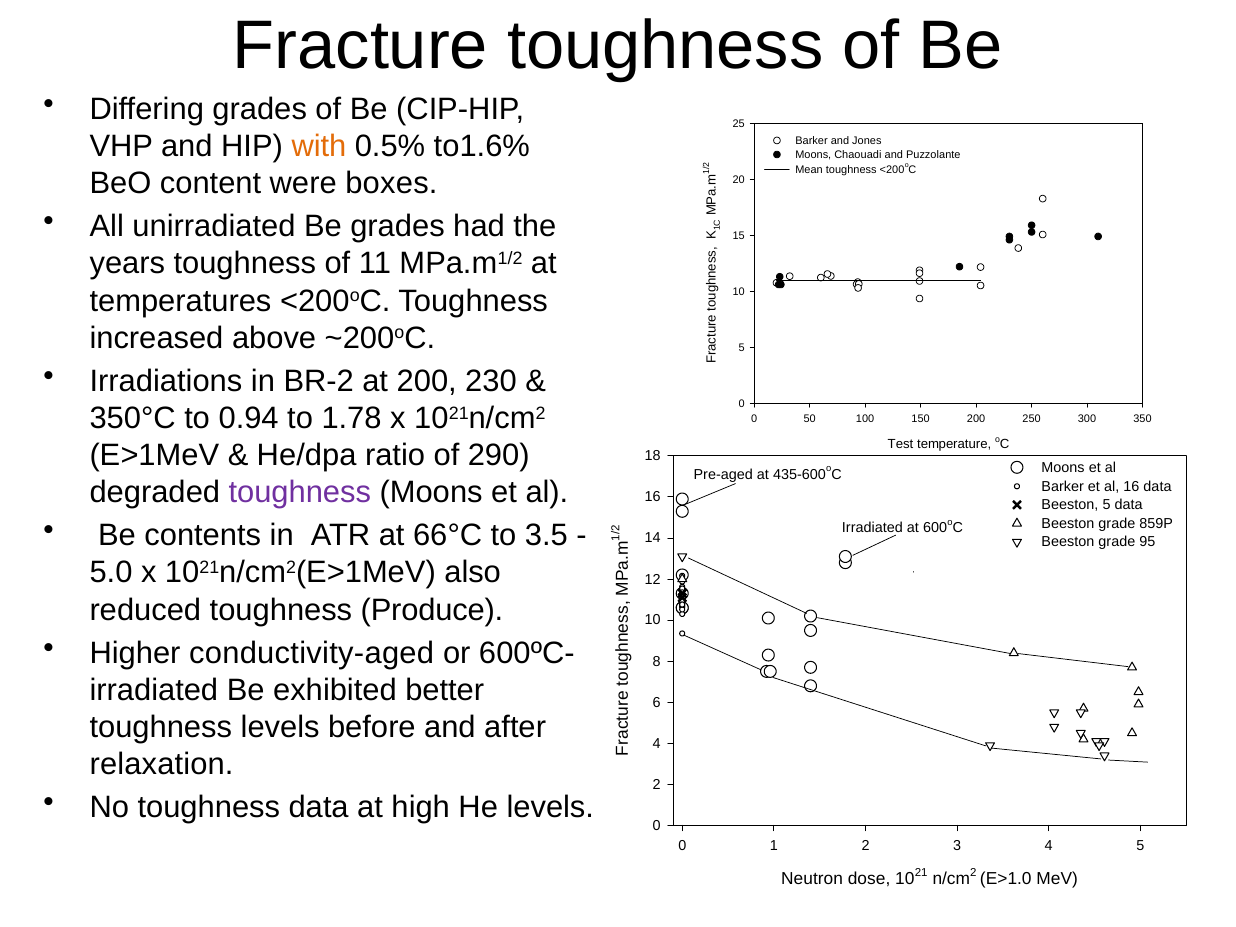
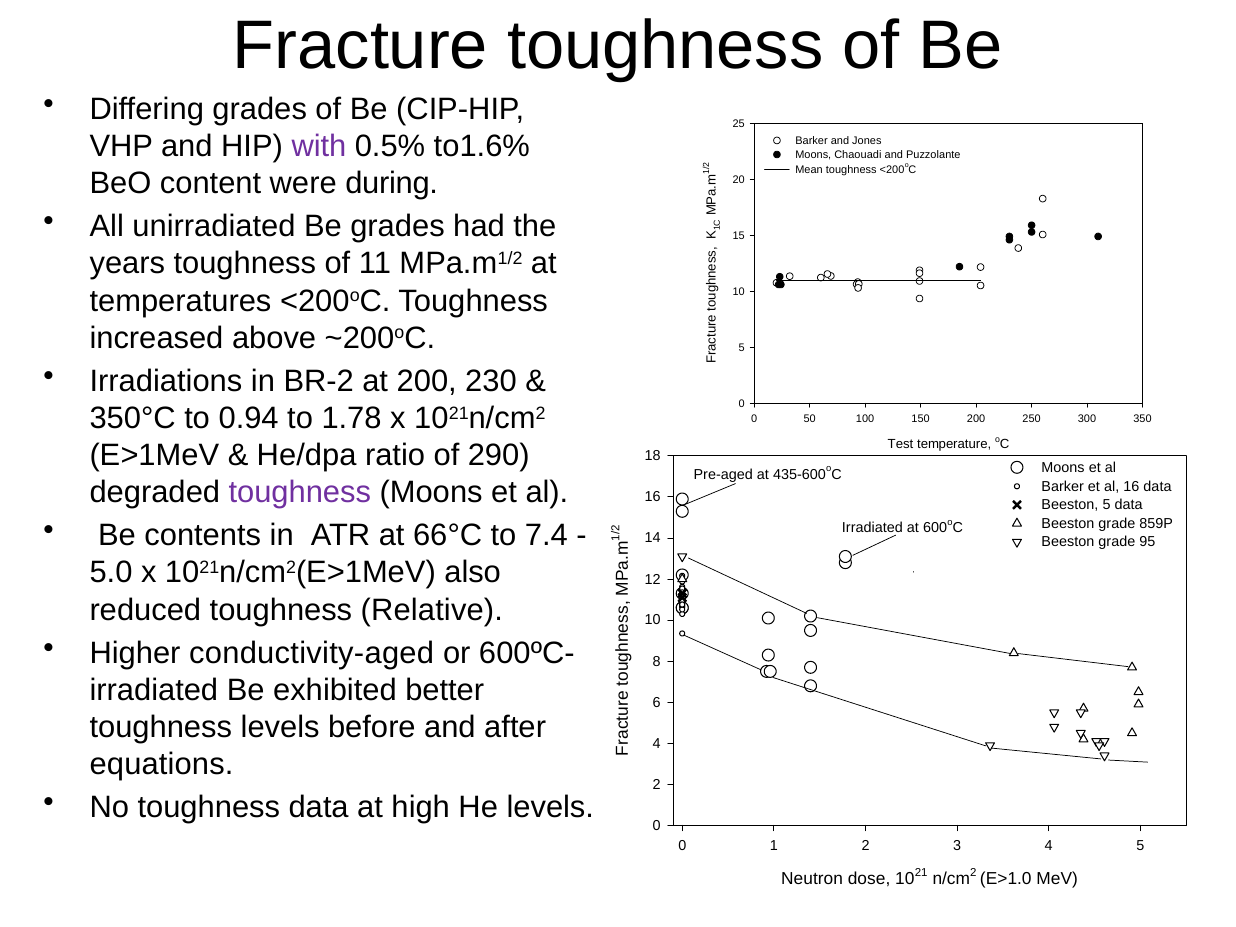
with colour: orange -> purple
boxes: boxes -> during
3.5: 3.5 -> 7.4
Produce: Produce -> Relative
relaxation: relaxation -> equations
